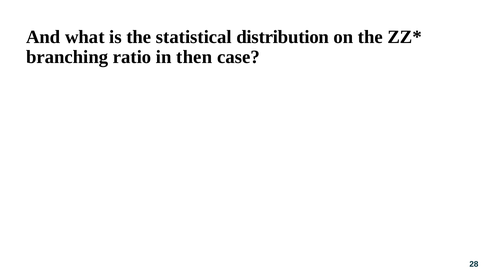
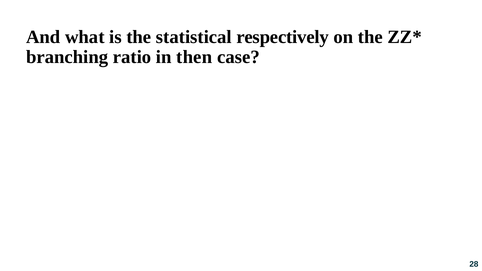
distribution: distribution -> respectively
